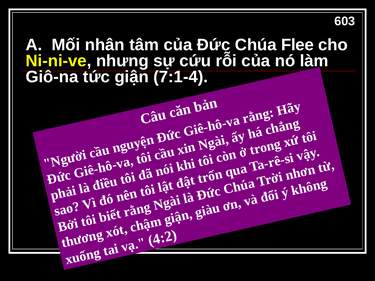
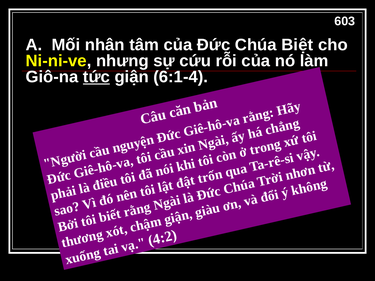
Flee: Flee -> Biệt
tức underline: none -> present
7:1-4: 7:1-4 -> 6:1-4
